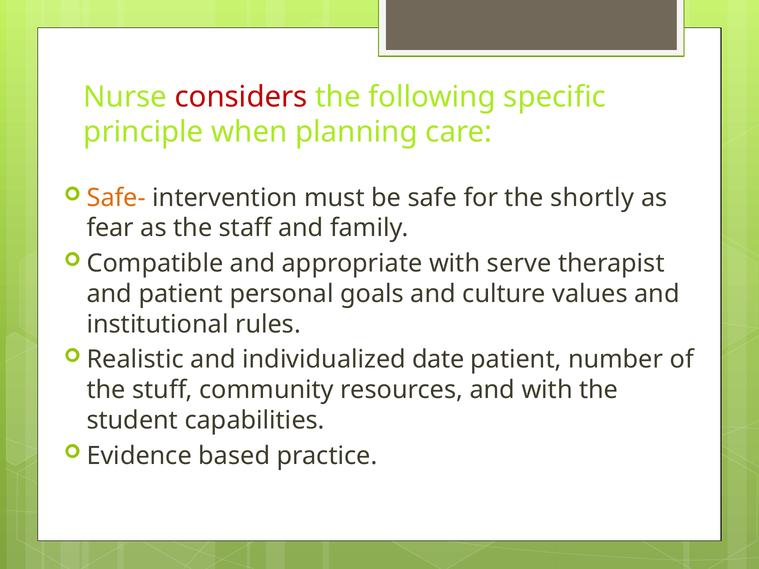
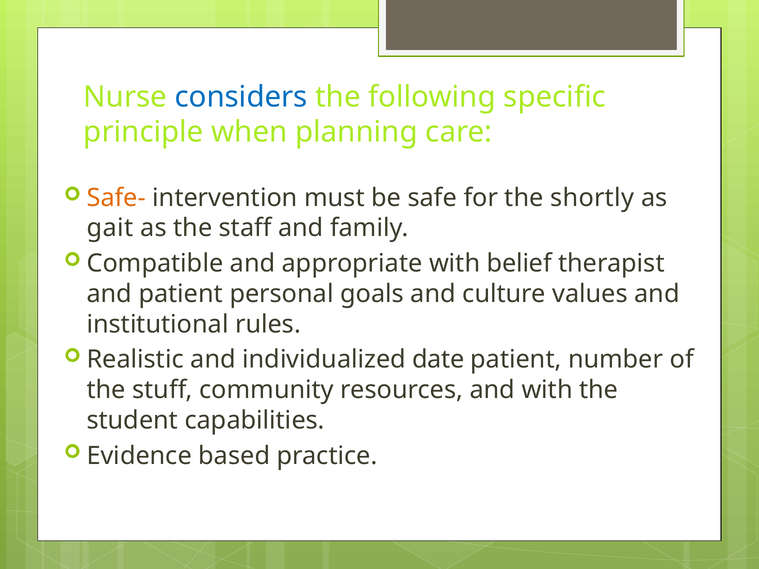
considers colour: red -> blue
fear: fear -> gait
serve: serve -> belief
